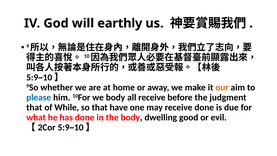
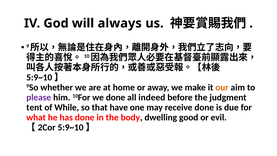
earthly: earthly -> always
please colour: blue -> purple
we body: body -> done
all receive: receive -> indeed
that at (34, 107): that -> tent
